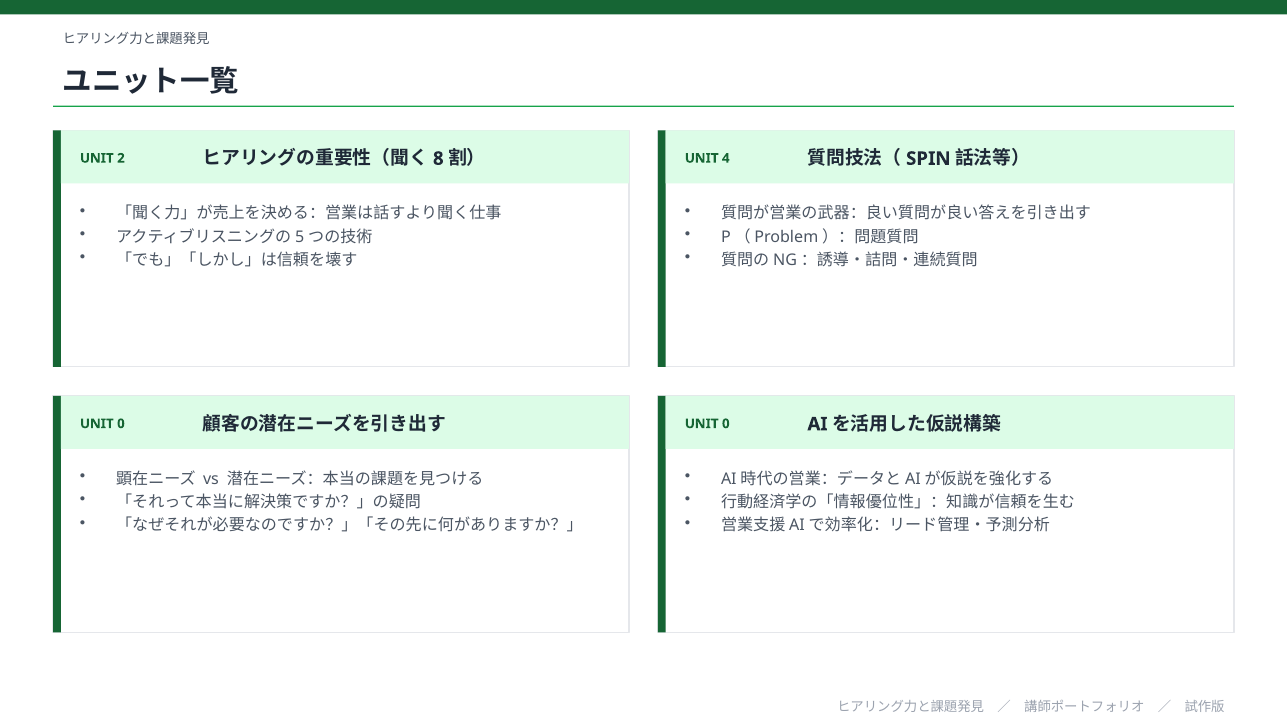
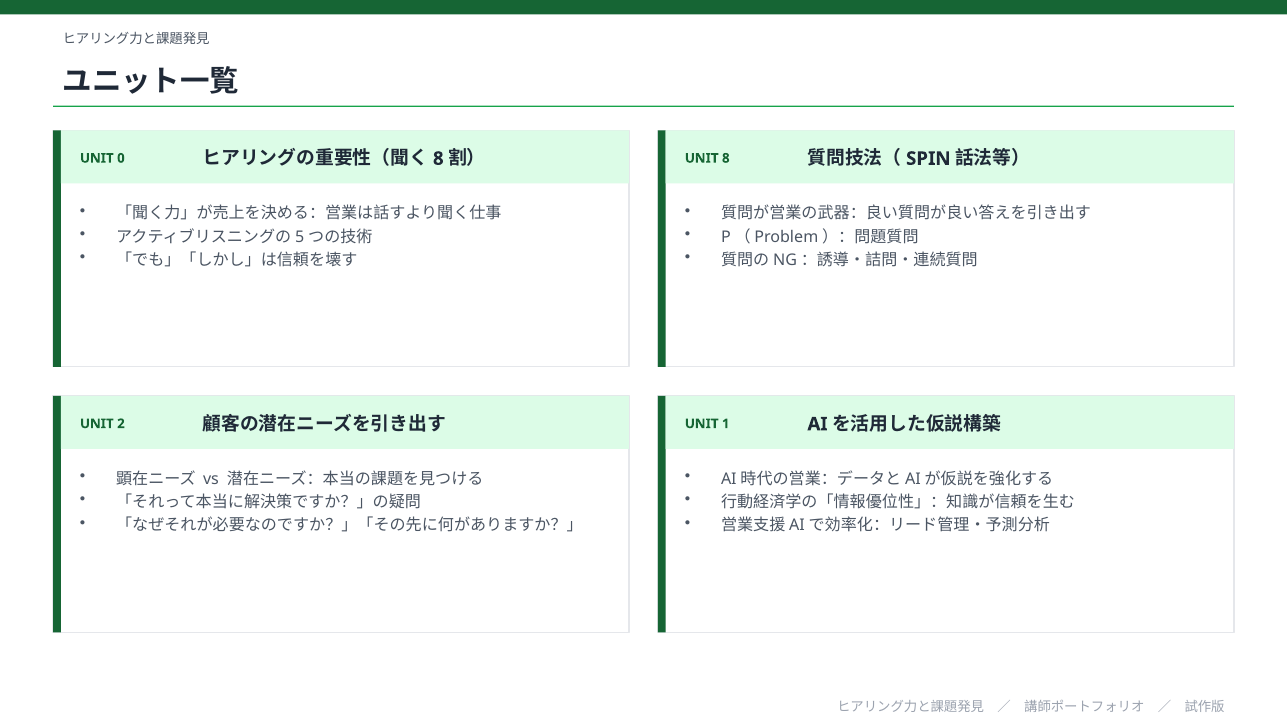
2: 2 -> 0
UNIT 4: 4 -> 8
0 at (121, 424): 0 -> 2
0 at (726, 424): 0 -> 1
